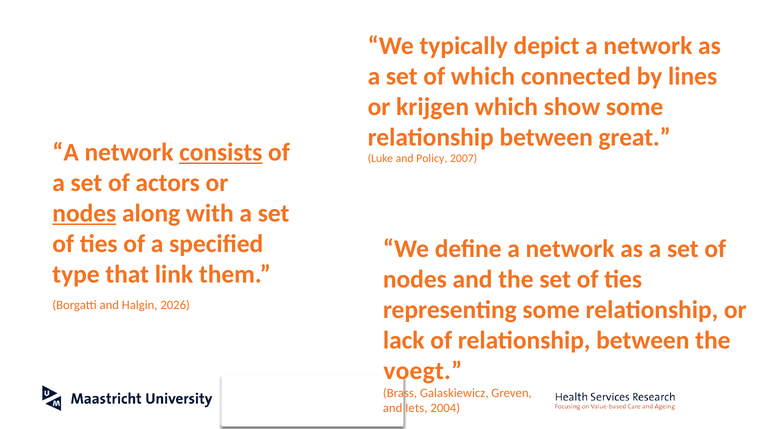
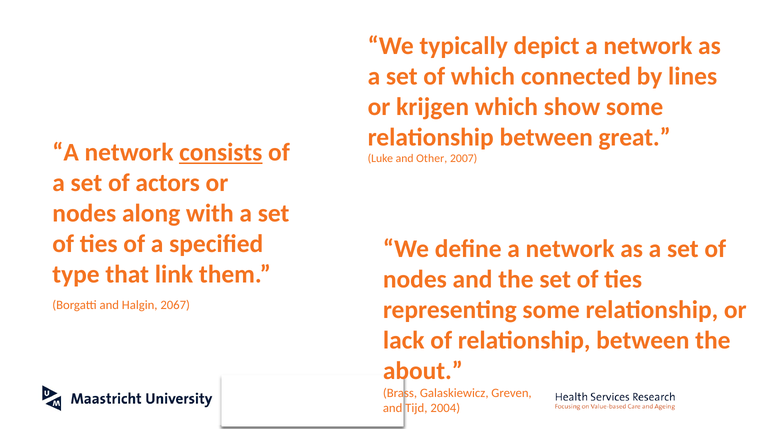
Policy: Policy -> Other
nodes at (84, 214) underline: present -> none
2026: 2026 -> 2067
voegt: voegt -> about
Iets: Iets -> Tijd
